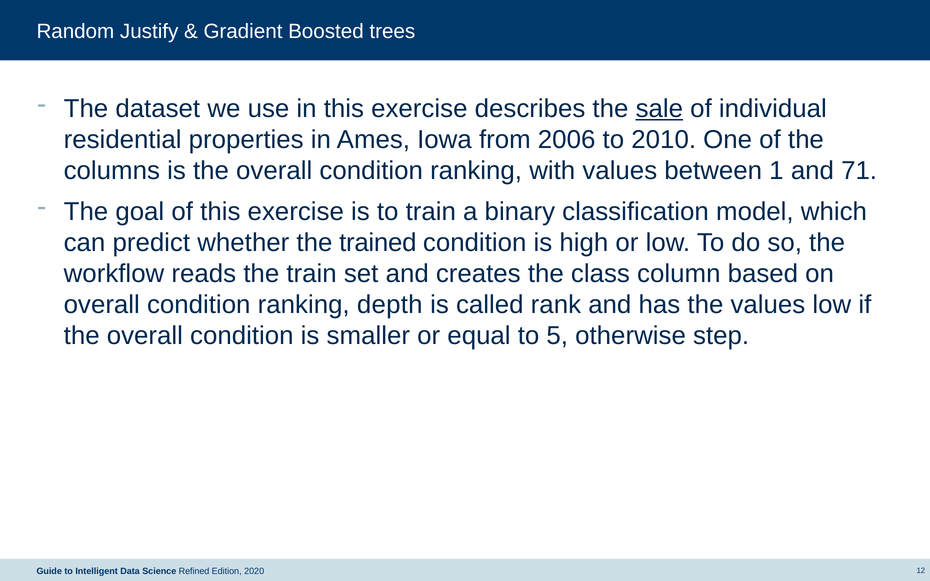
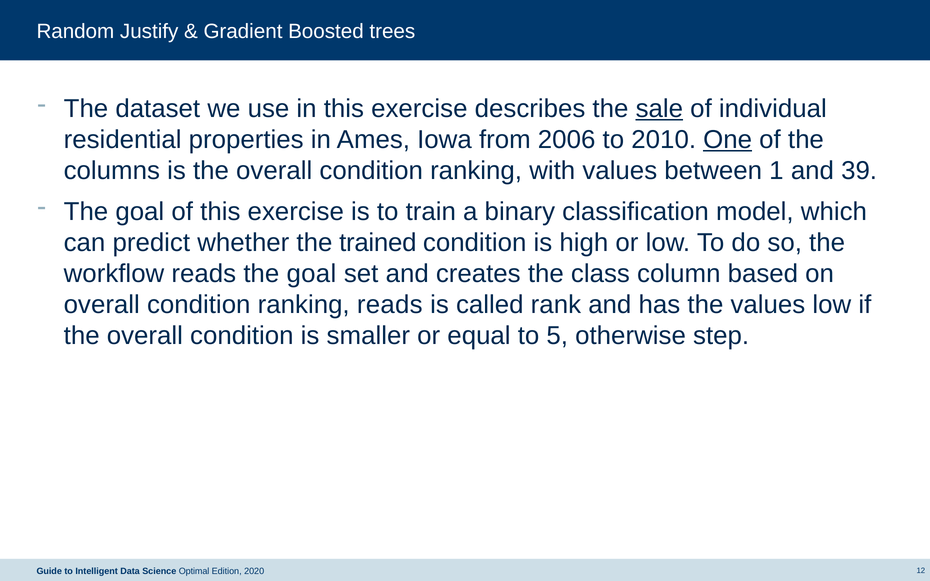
One underline: none -> present
71: 71 -> 39
reads the train: train -> goal
ranking depth: depth -> reads
Refined: Refined -> Optimal
